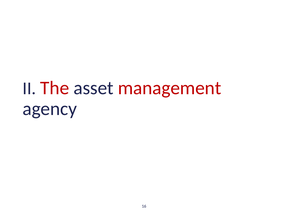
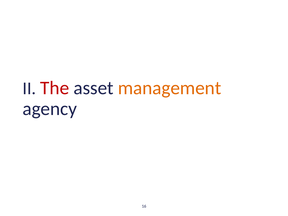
management colour: red -> orange
